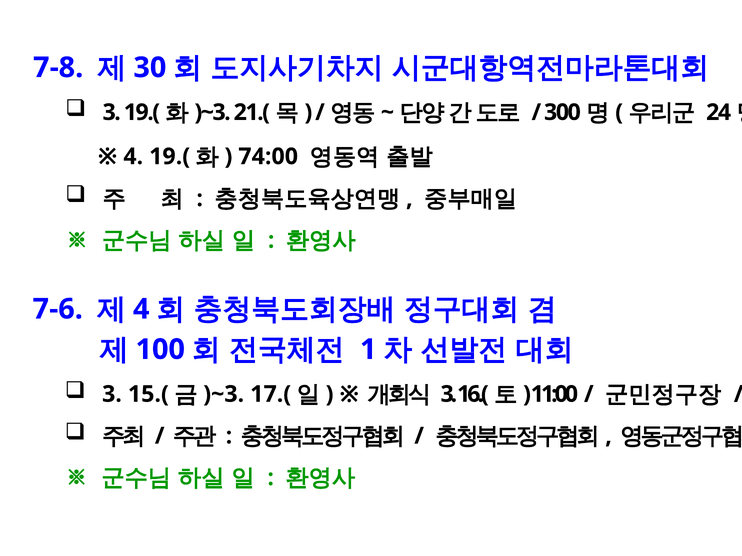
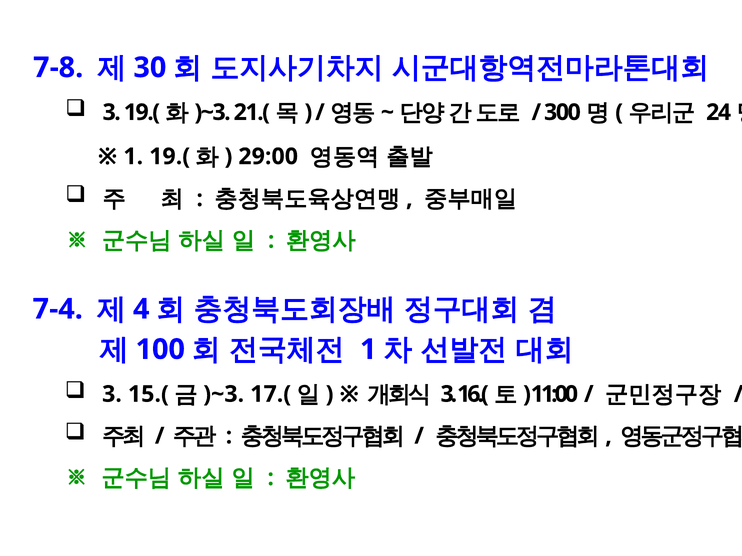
4 at (133, 157): 4 -> 1
74:00: 74:00 -> 29:00
7-6: 7-6 -> 7-4
